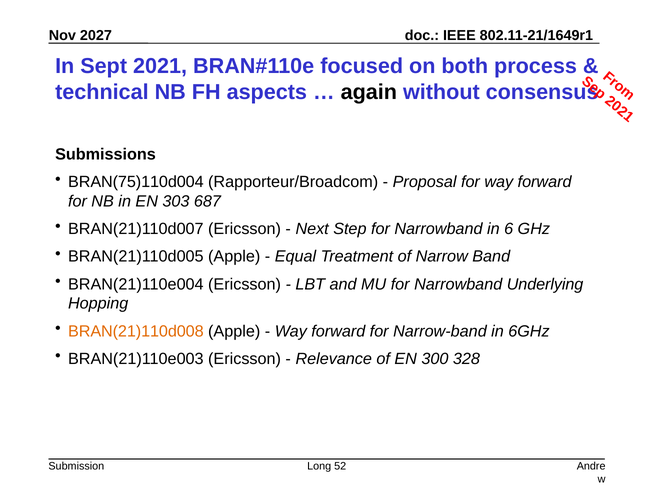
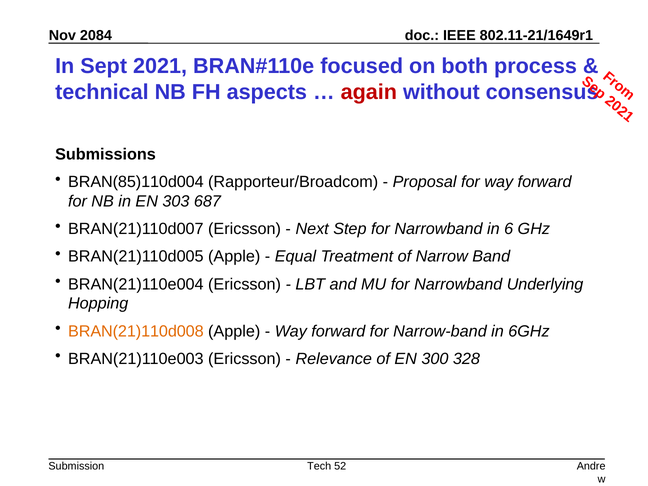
2027: 2027 -> 2084
again colour: black -> red
BRAN(75)110d004: BRAN(75)110d004 -> BRAN(85)110d004
Long: Long -> Tech
